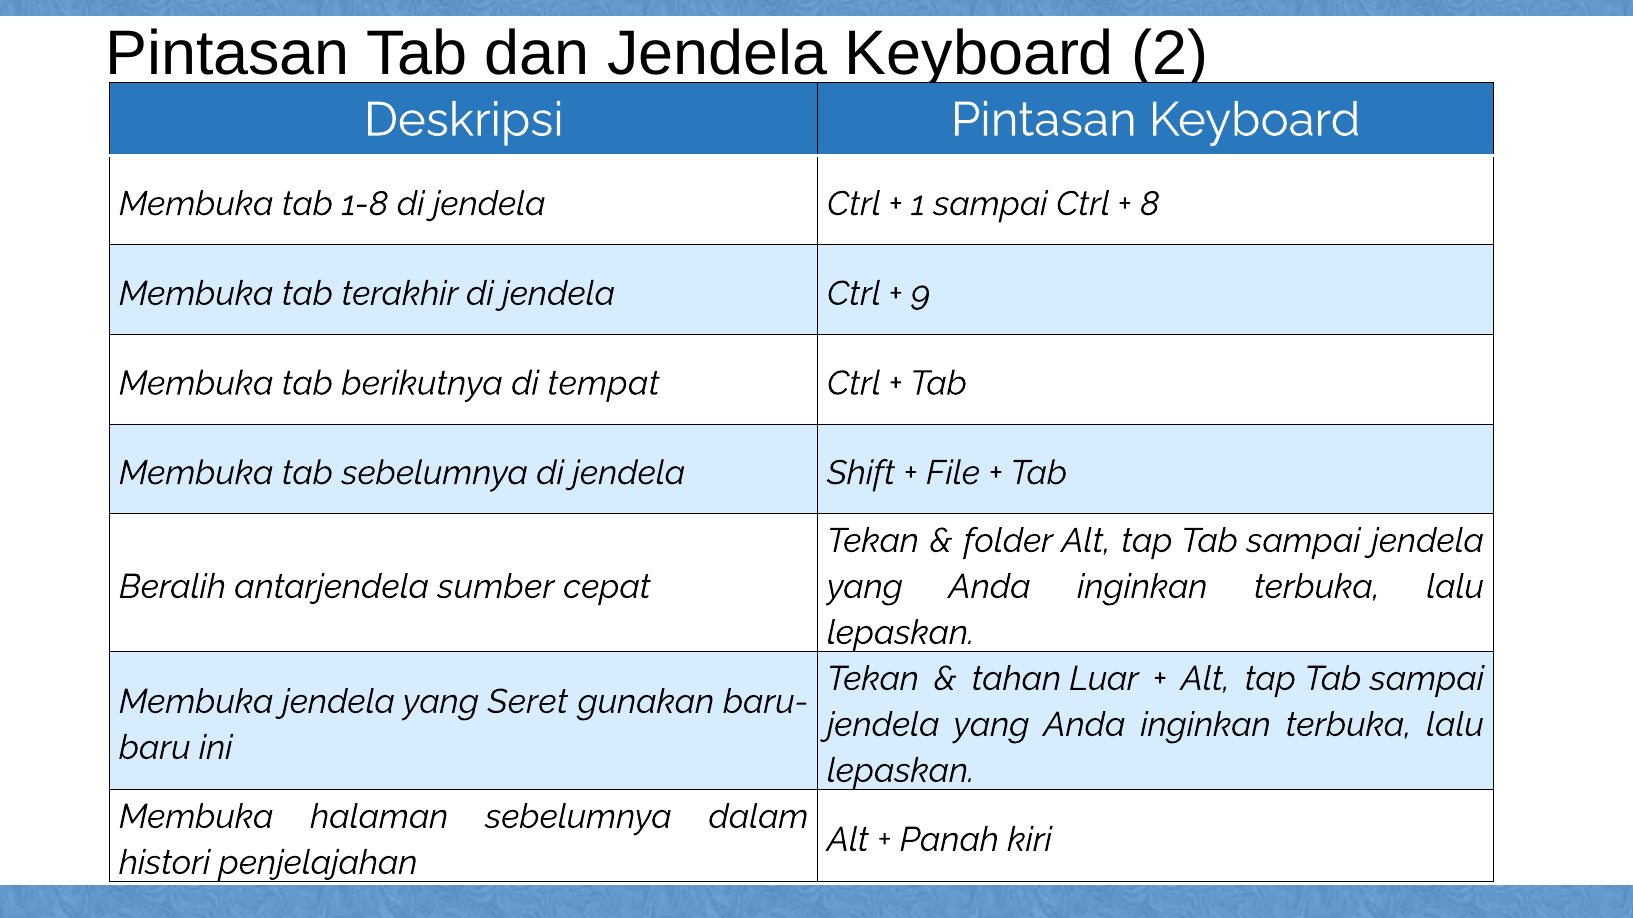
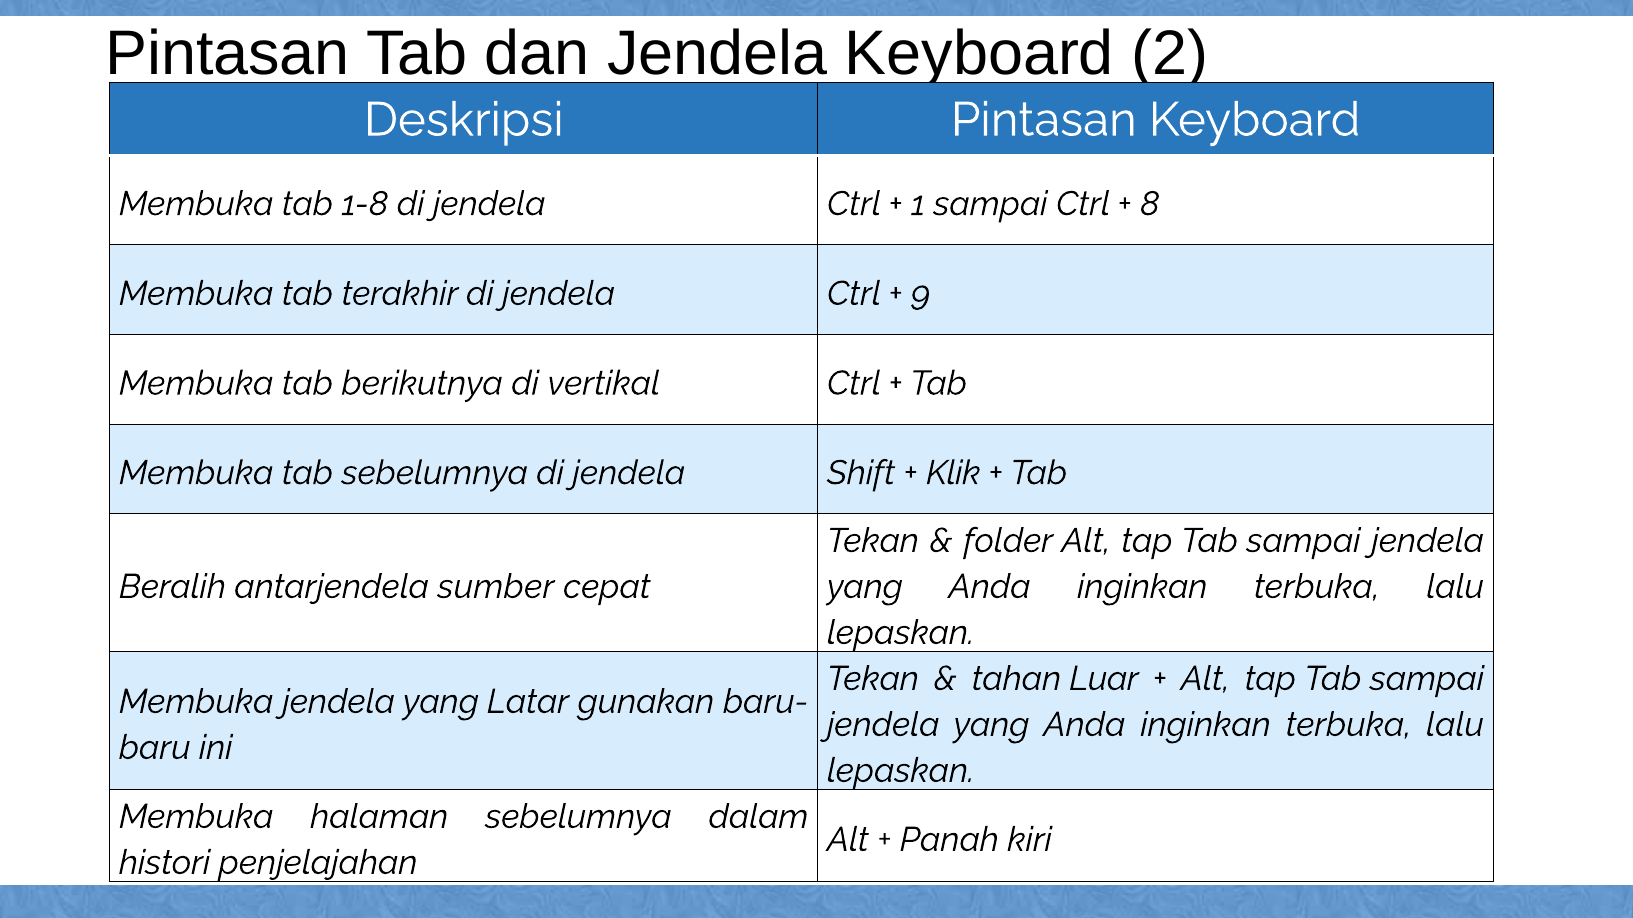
tempat: tempat -> vertikal
File: File -> Klik
Seret: Seret -> Latar
